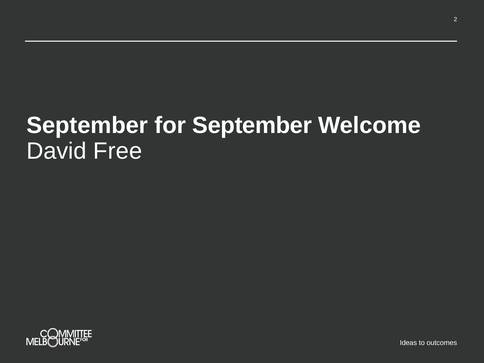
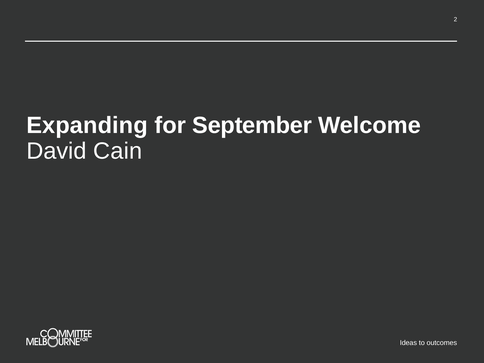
September at (87, 126): September -> Expanding
Free: Free -> Cain
